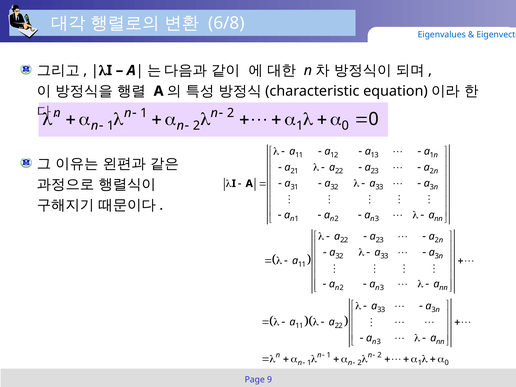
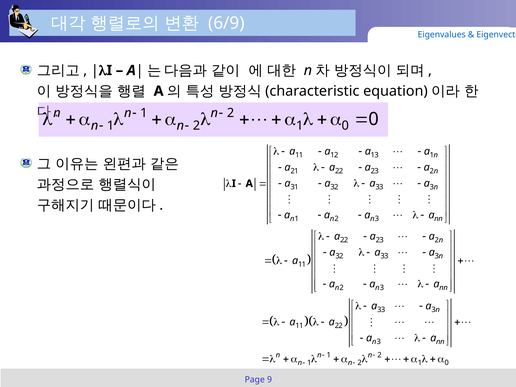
6/8: 6/8 -> 6/9
